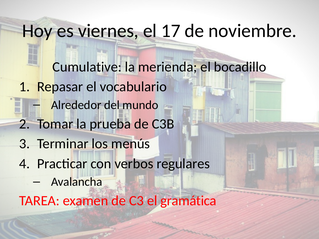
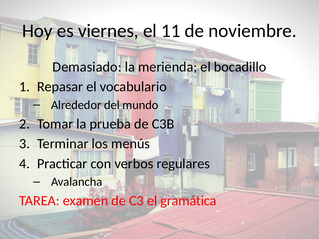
17: 17 -> 11
Cumulative: Cumulative -> Demasiado
